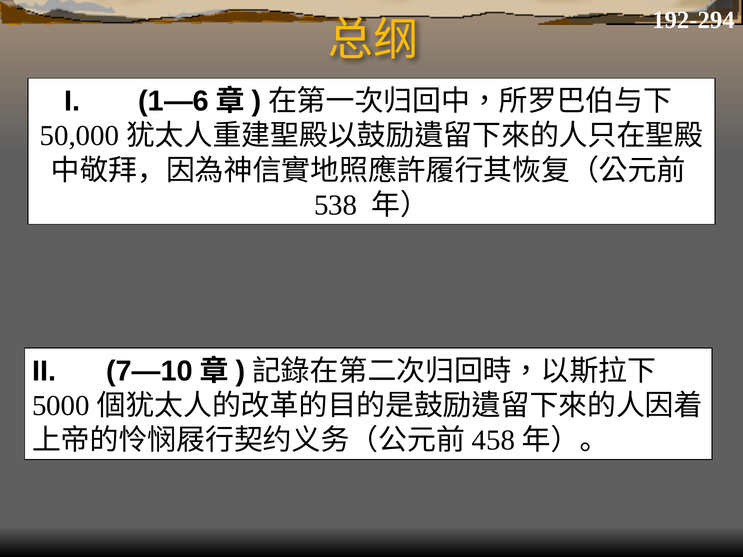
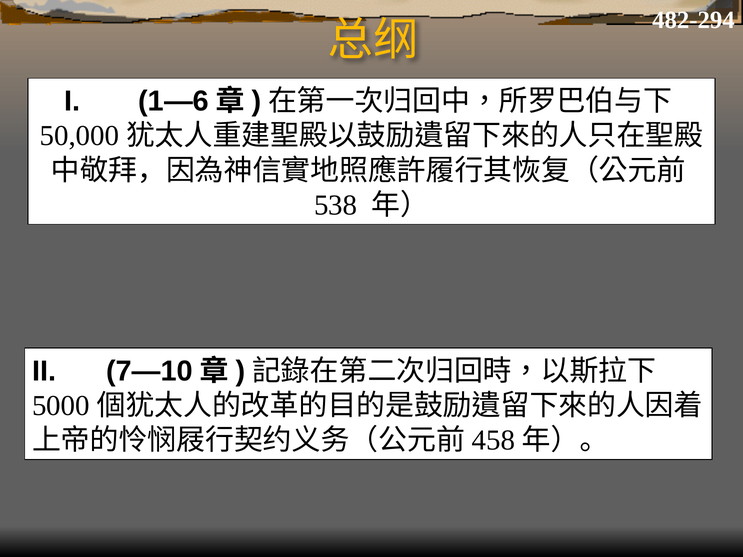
192-294: 192-294 -> 482-294
